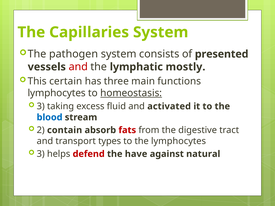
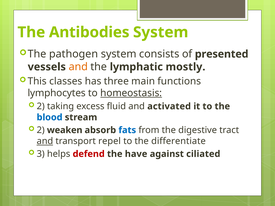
Capillaries: Capillaries -> Antibodies
and at (78, 67) colour: red -> orange
certain: certain -> classes
3 at (41, 106): 3 -> 2
contain: contain -> weaken
fats colour: red -> blue
and at (45, 141) underline: none -> present
types: types -> repel
the lymphocytes: lymphocytes -> differentiate
natural: natural -> ciliated
